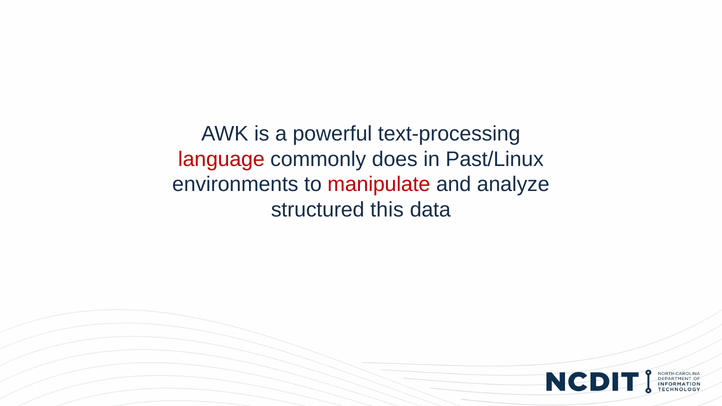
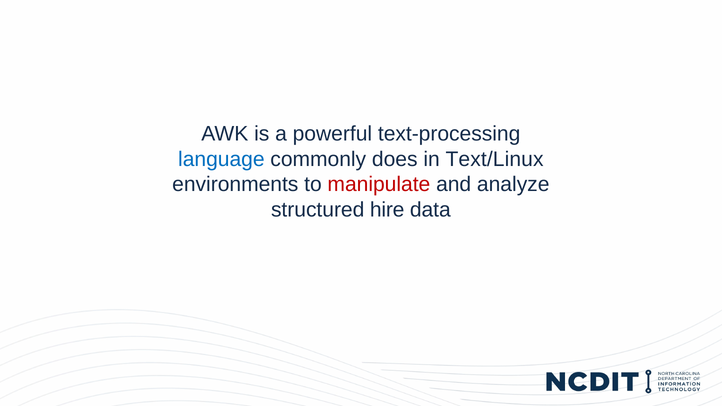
language colour: red -> blue
Past/Linux: Past/Linux -> Text/Linux
this: this -> hire
